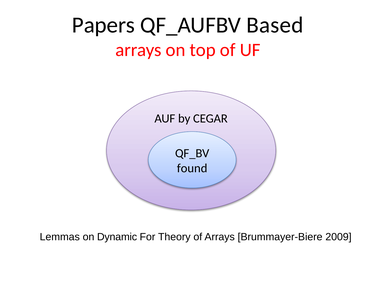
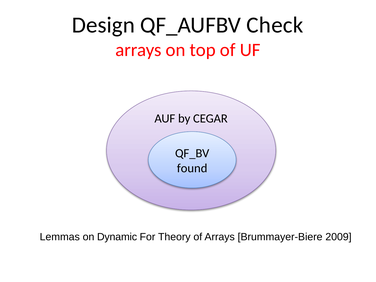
Papers: Papers -> Design
Based: Based -> Check
